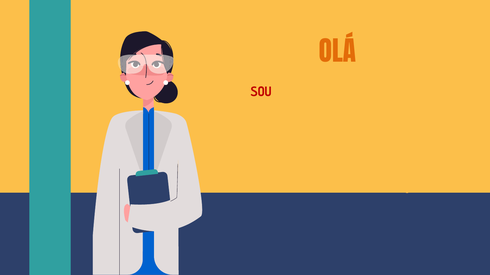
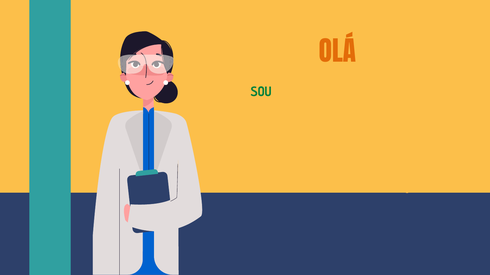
SOU colour: red -> green
